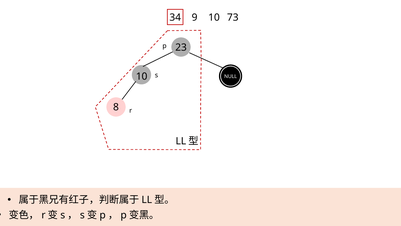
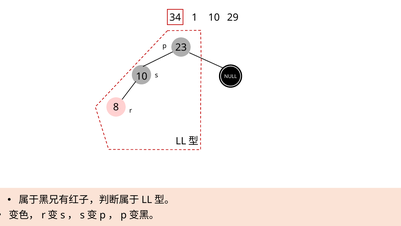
9: 9 -> 1
73: 73 -> 29
